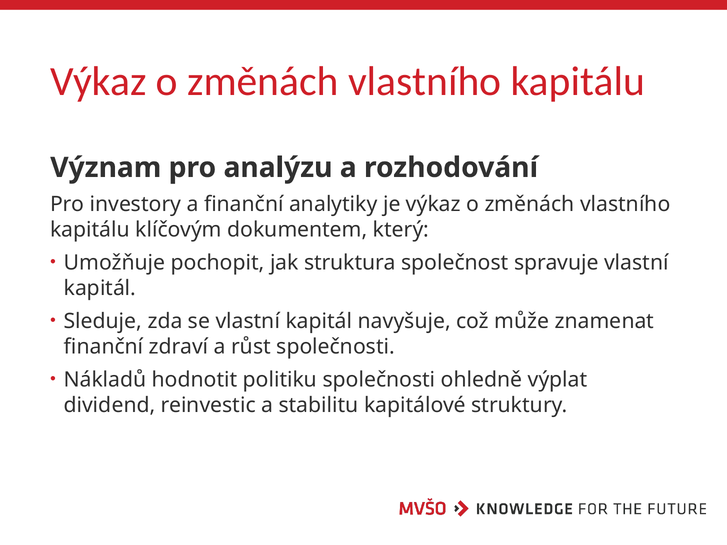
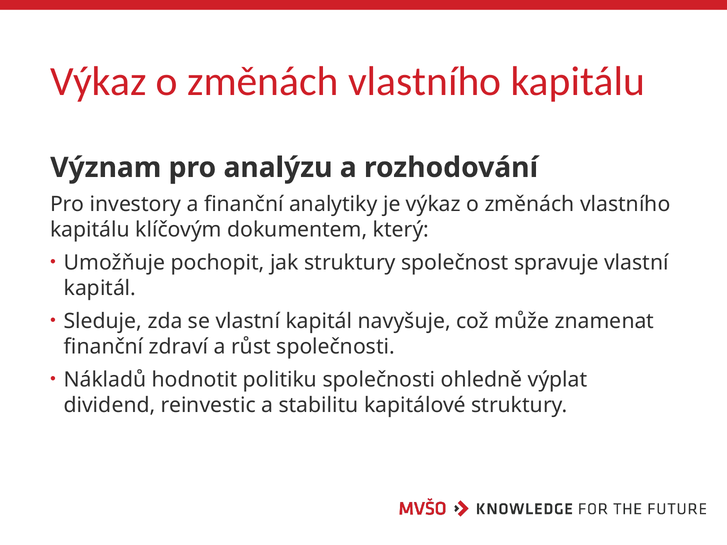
jak struktura: struktura -> struktury
